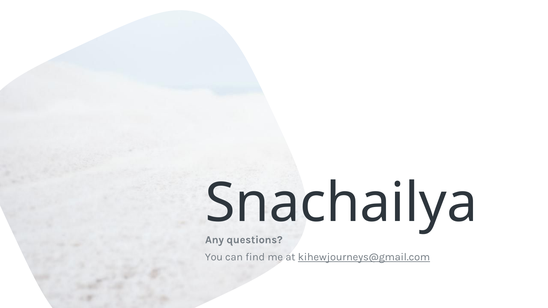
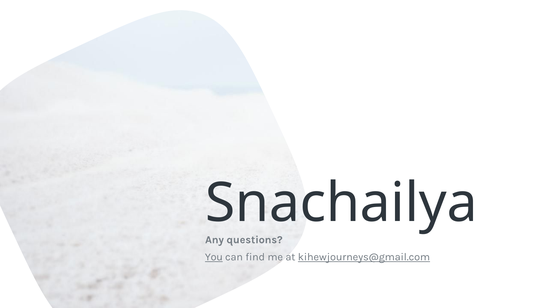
You underline: none -> present
